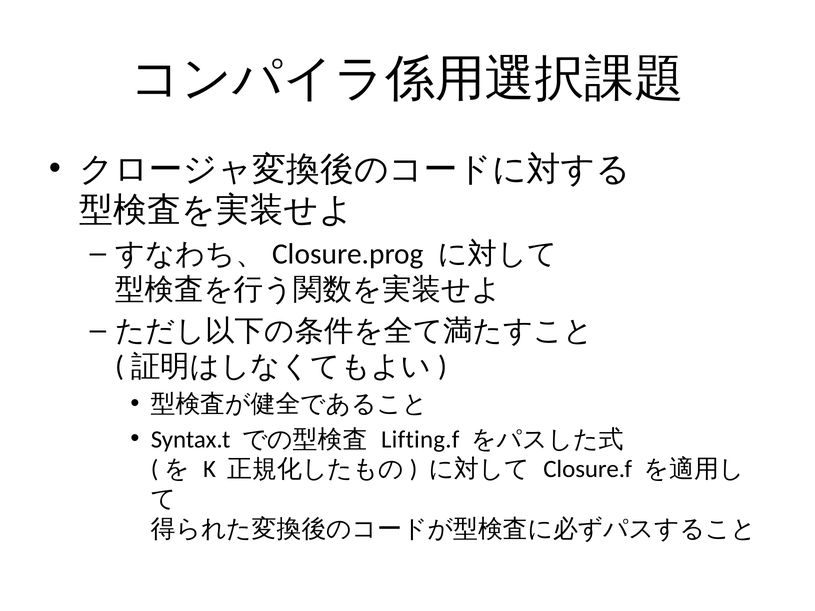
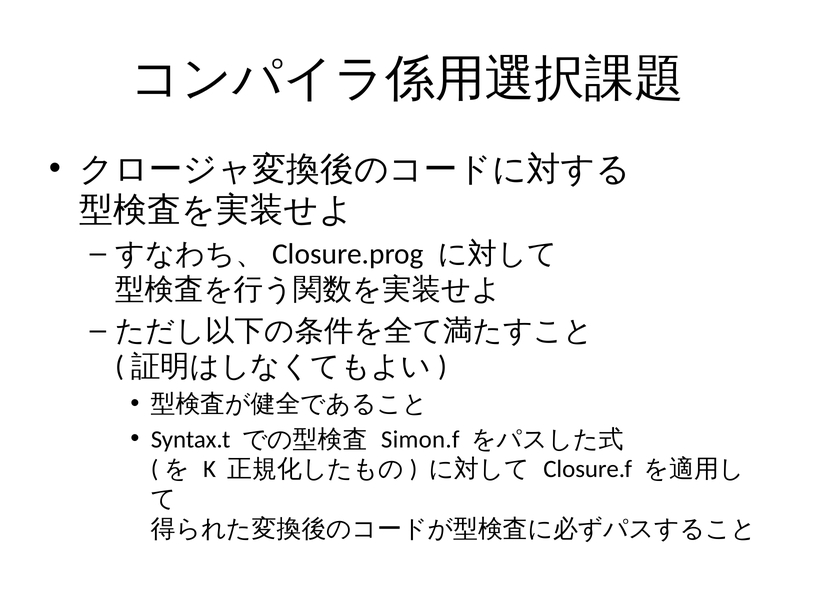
Lifting.f: Lifting.f -> Simon.f
